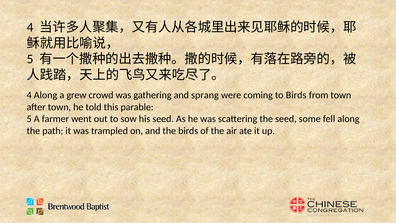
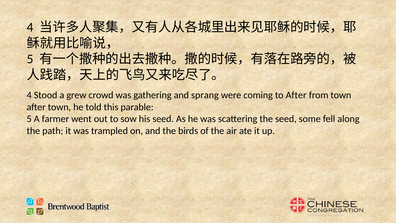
4 Along: Along -> Stood
to Birds: Birds -> After
